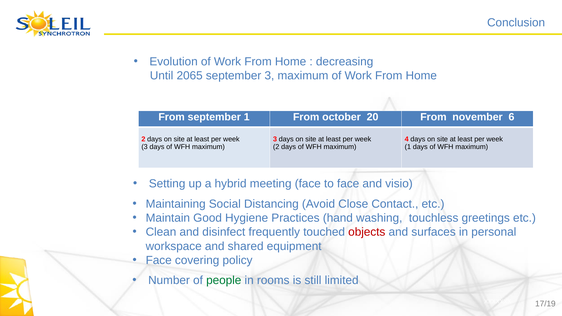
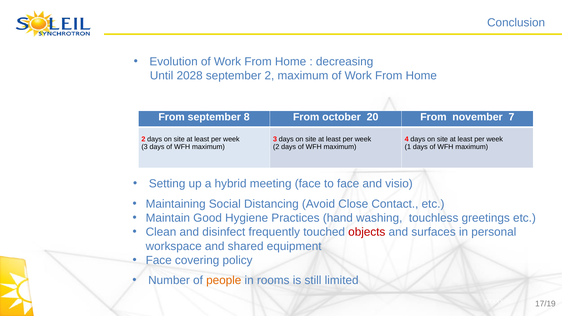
2065: 2065 -> 2028
september 3: 3 -> 2
september 1: 1 -> 8
november 6: 6 -> 7
people colour: green -> orange
